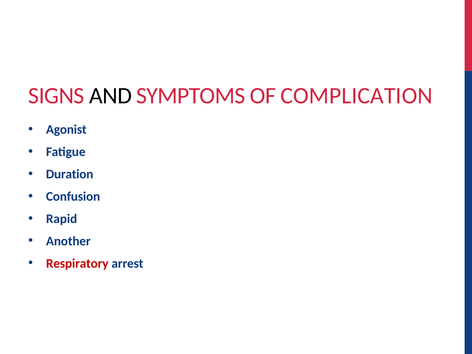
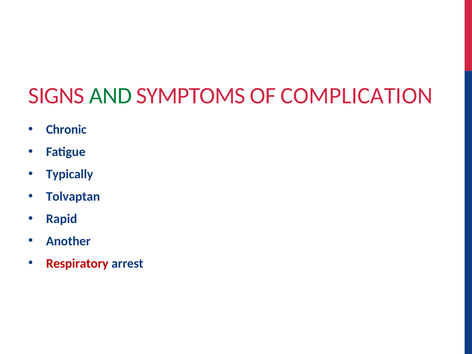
AND colour: black -> green
Agonist: Agonist -> Chronic
Duration: Duration -> Typically
Confusion: Confusion -> Tolvaptan
